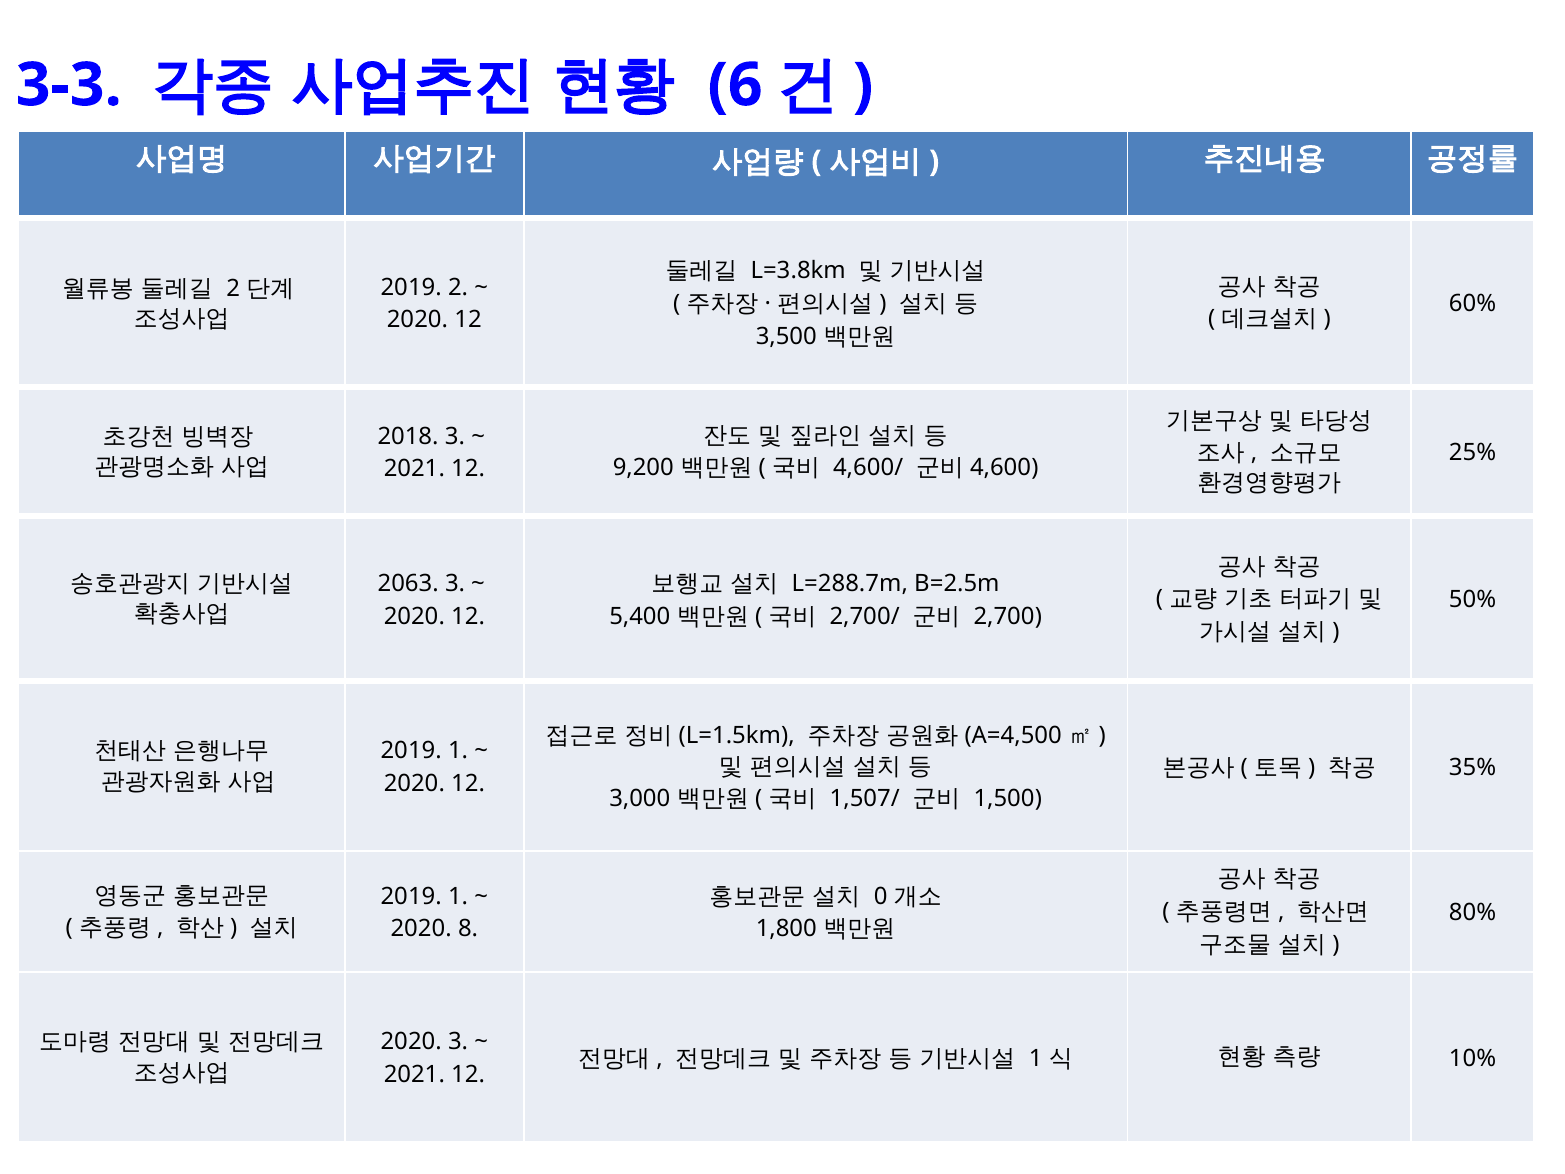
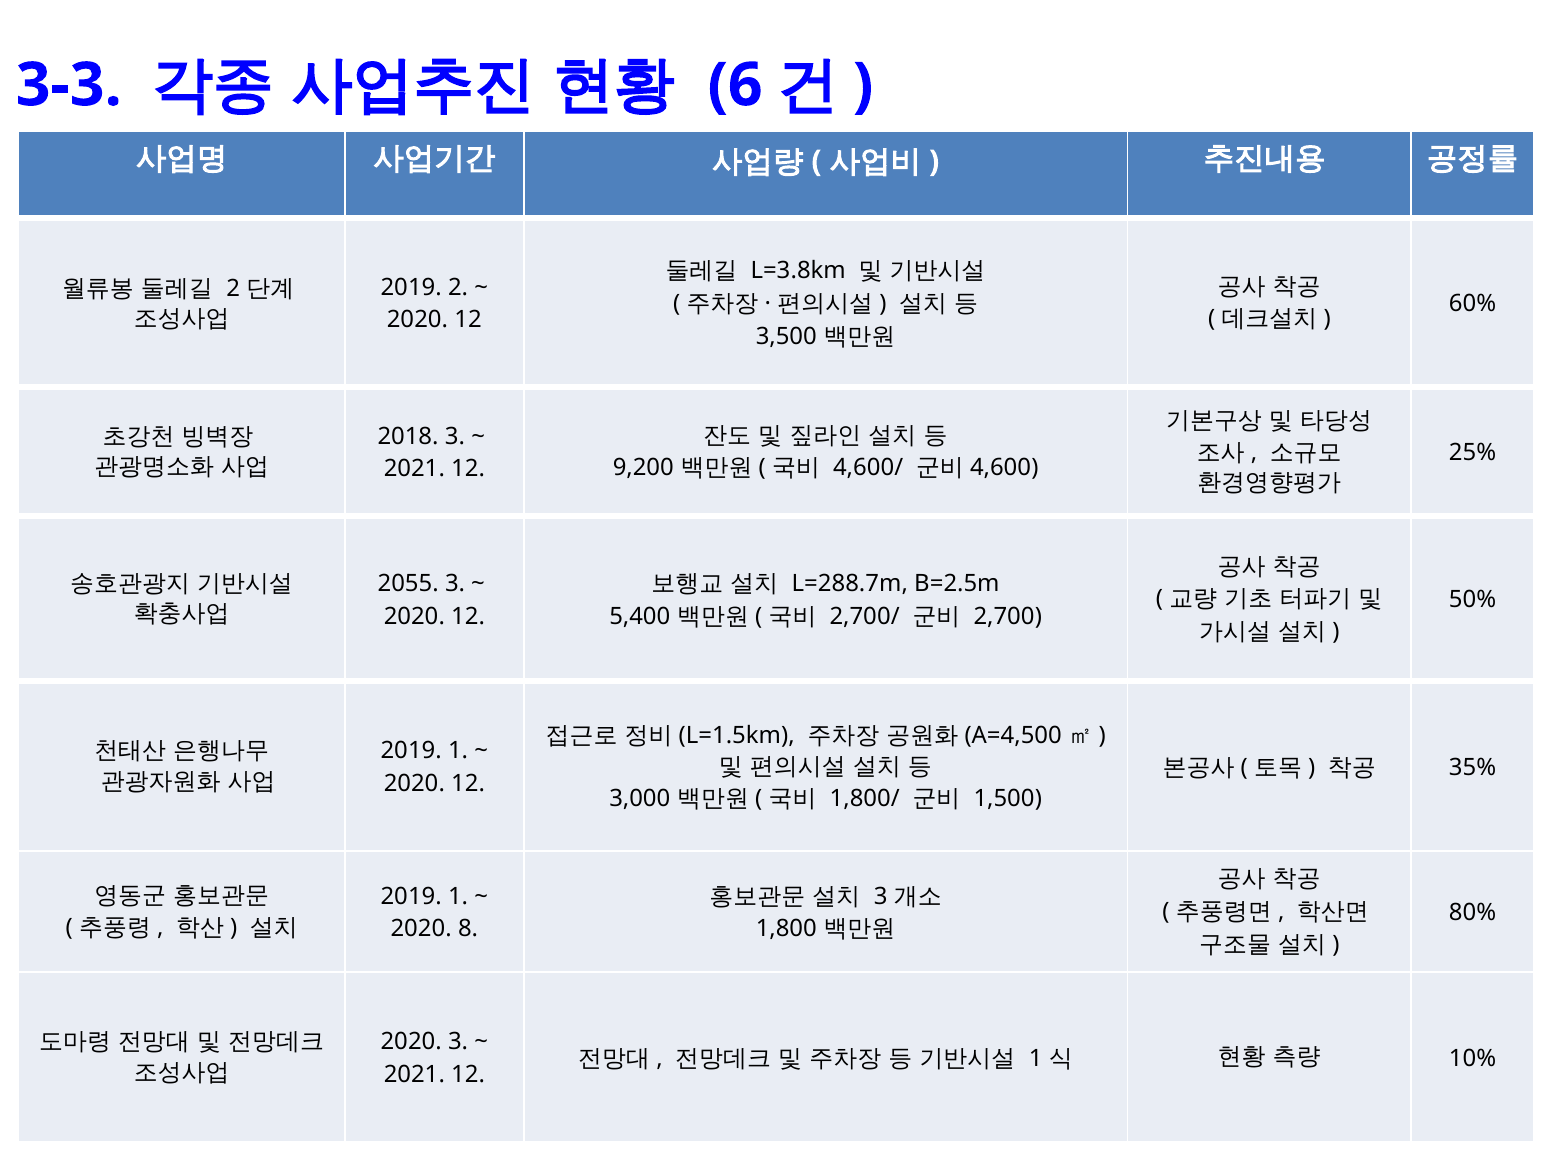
2063: 2063 -> 2055
1,507/: 1,507/ -> 1,800/
0 at (881, 896): 0 -> 3
